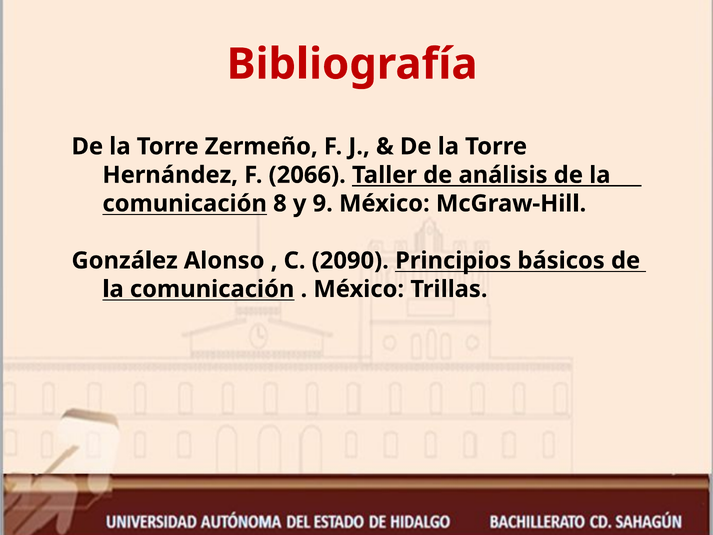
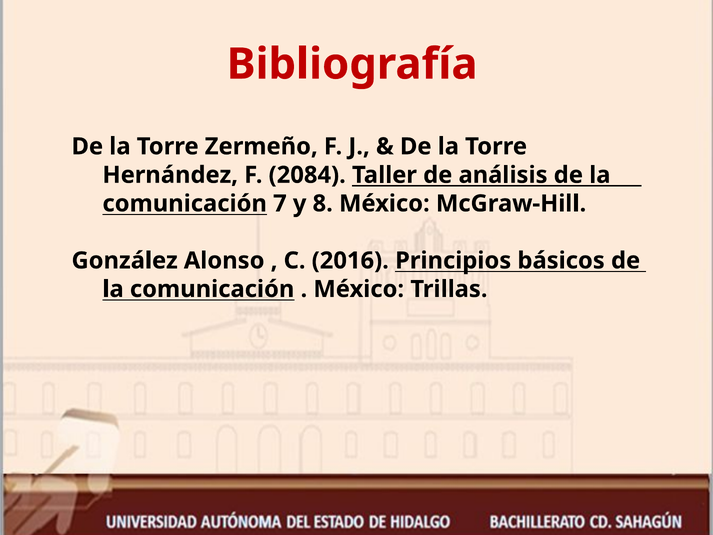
2066: 2066 -> 2084
8: 8 -> 7
9: 9 -> 8
2090: 2090 -> 2016
